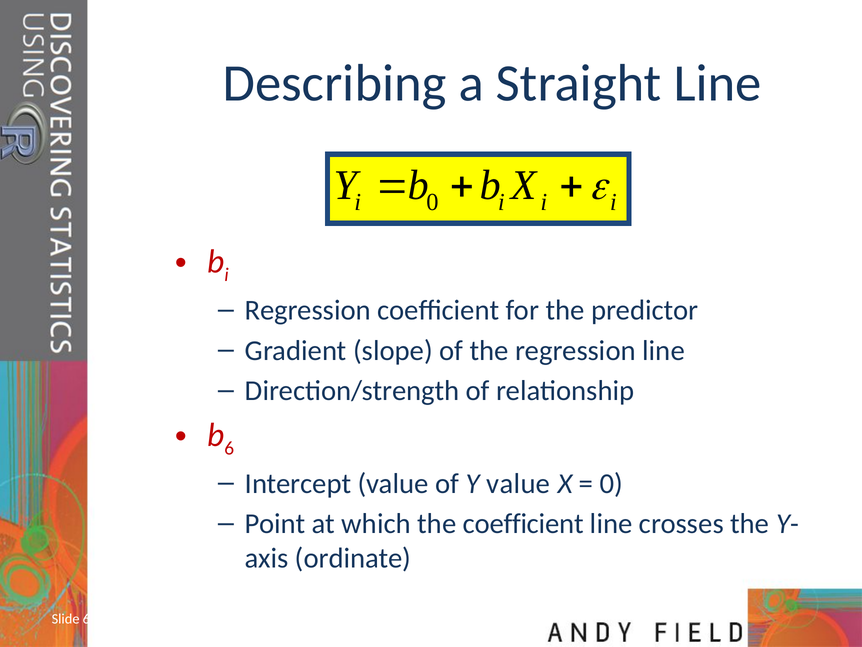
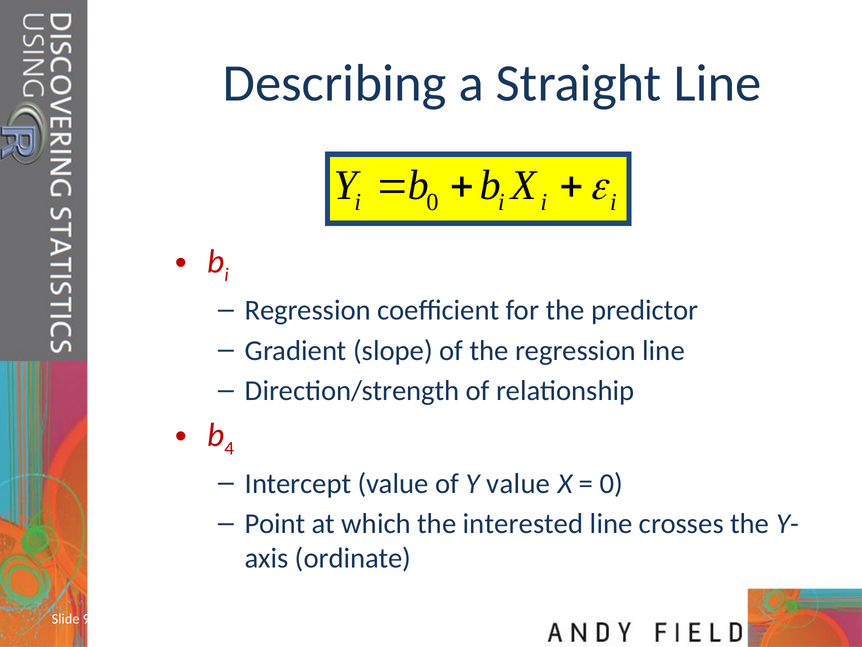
6 at (229, 448): 6 -> 4
the coefficient: coefficient -> interested
Slide 6: 6 -> 9
